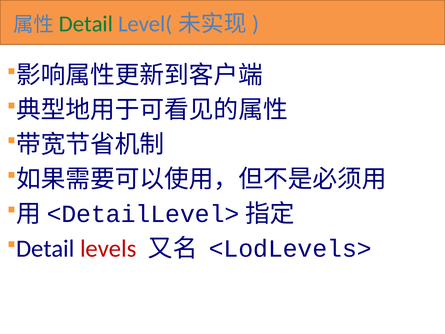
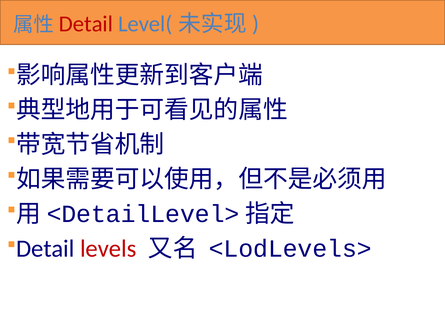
Detail colour: green -> red
